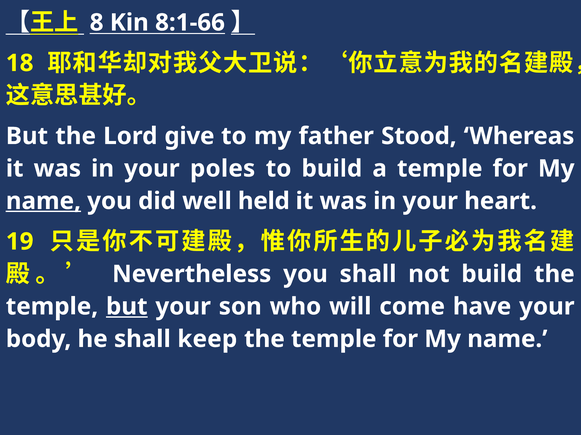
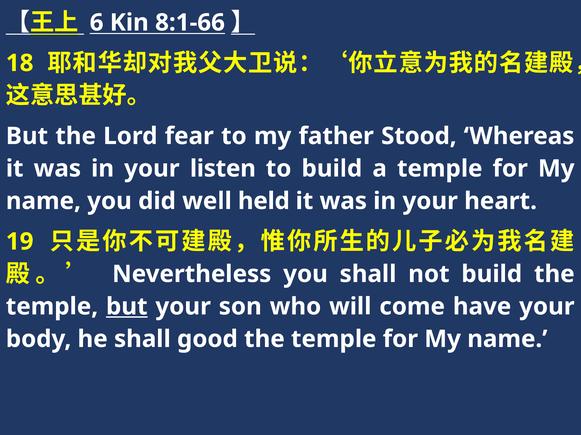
8: 8 -> 6
give: give -> fear
poles: poles -> listen
name at (43, 201) underline: present -> none
keep: keep -> good
